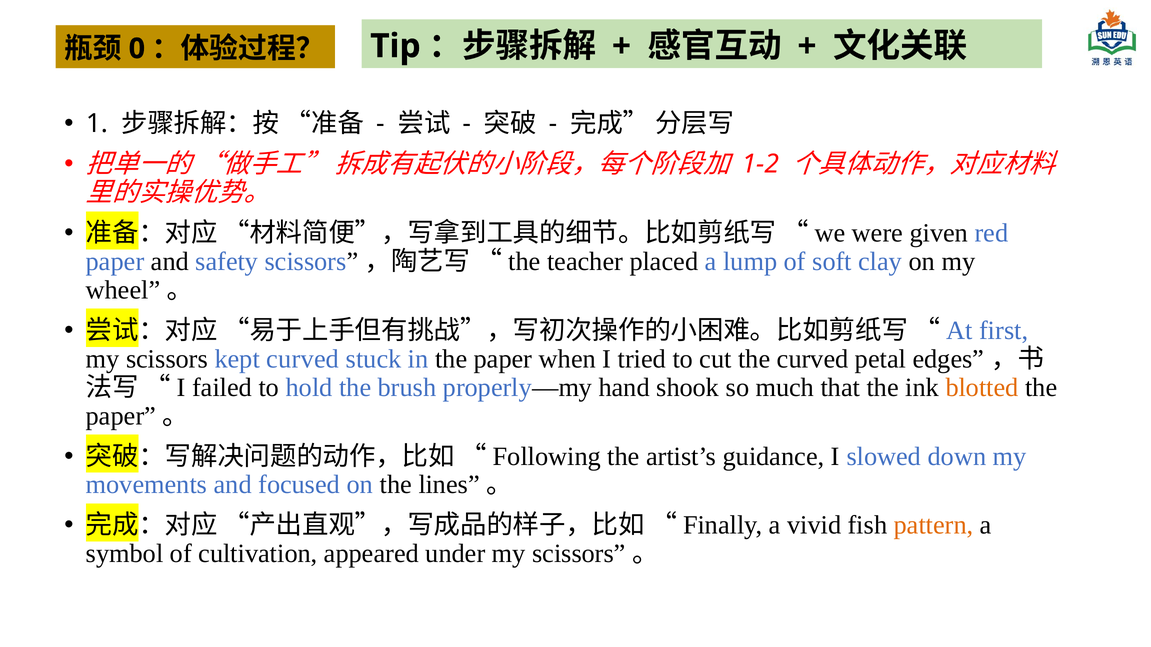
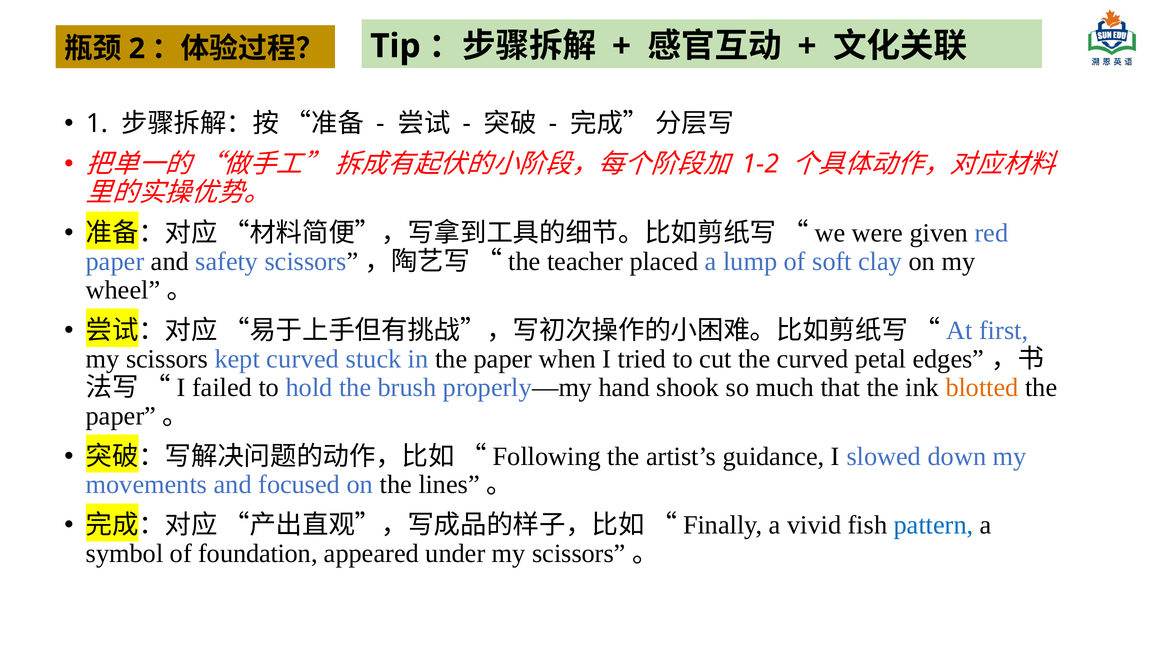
0: 0 -> 2
pattern colour: orange -> blue
cultivation: cultivation -> foundation
